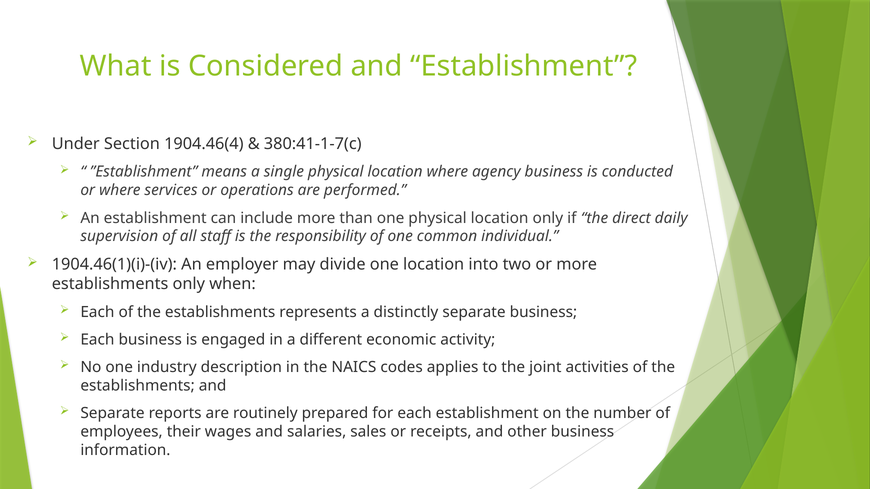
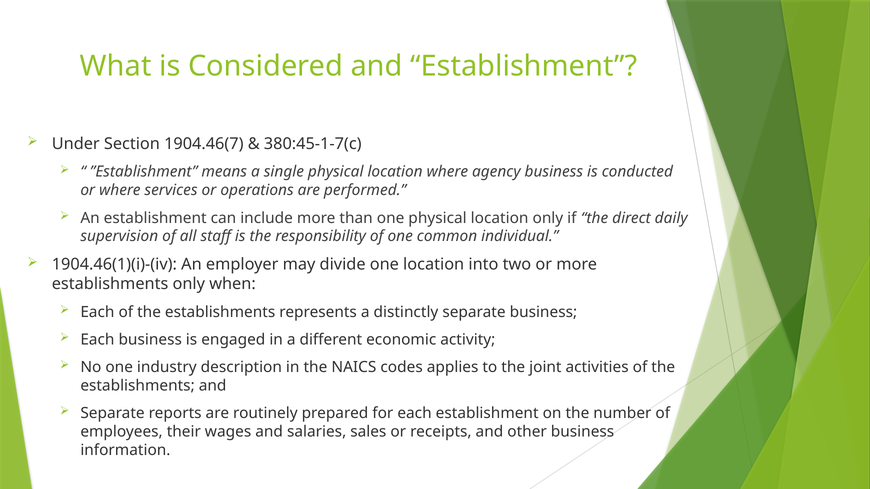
1904.46(4: 1904.46(4 -> 1904.46(7
380:41-1-7(c: 380:41-1-7(c -> 380:45-1-7(c
